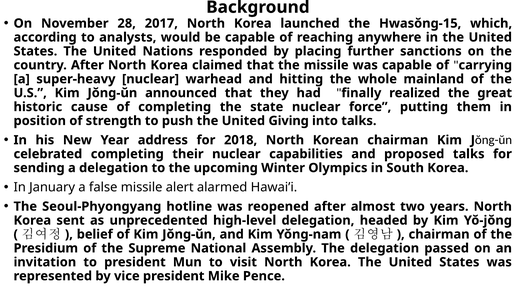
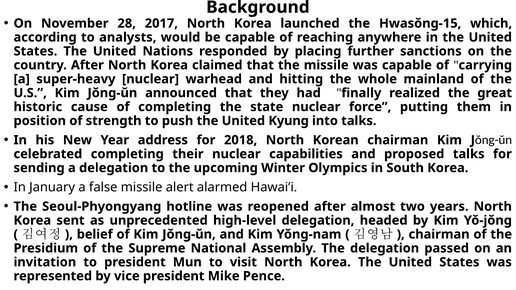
Giving: Giving -> Kyung
